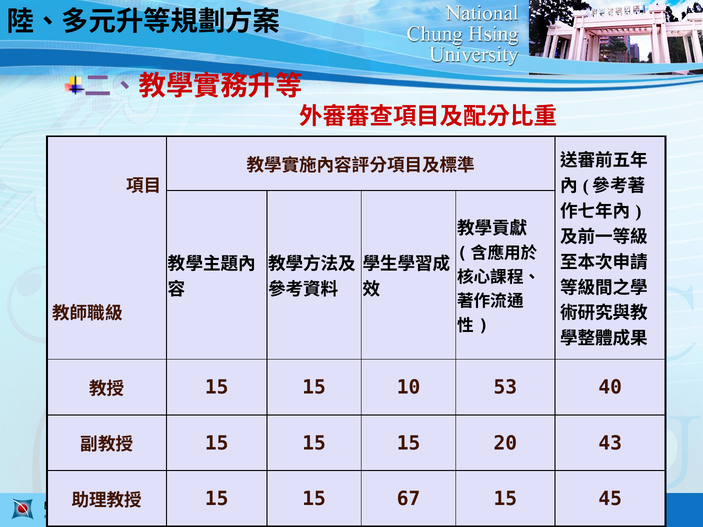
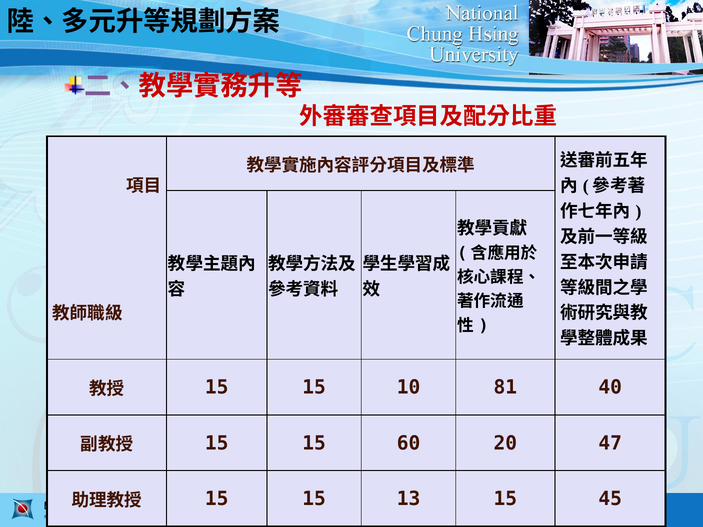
53: 53 -> 81
15 15 15: 15 -> 60
43: 43 -> 47
67: 67 -> 13
